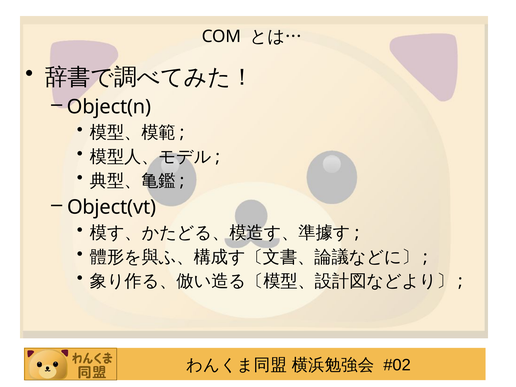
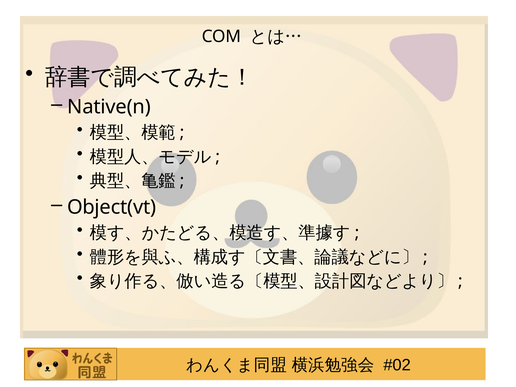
Object(n: Object(n -> Native(n
